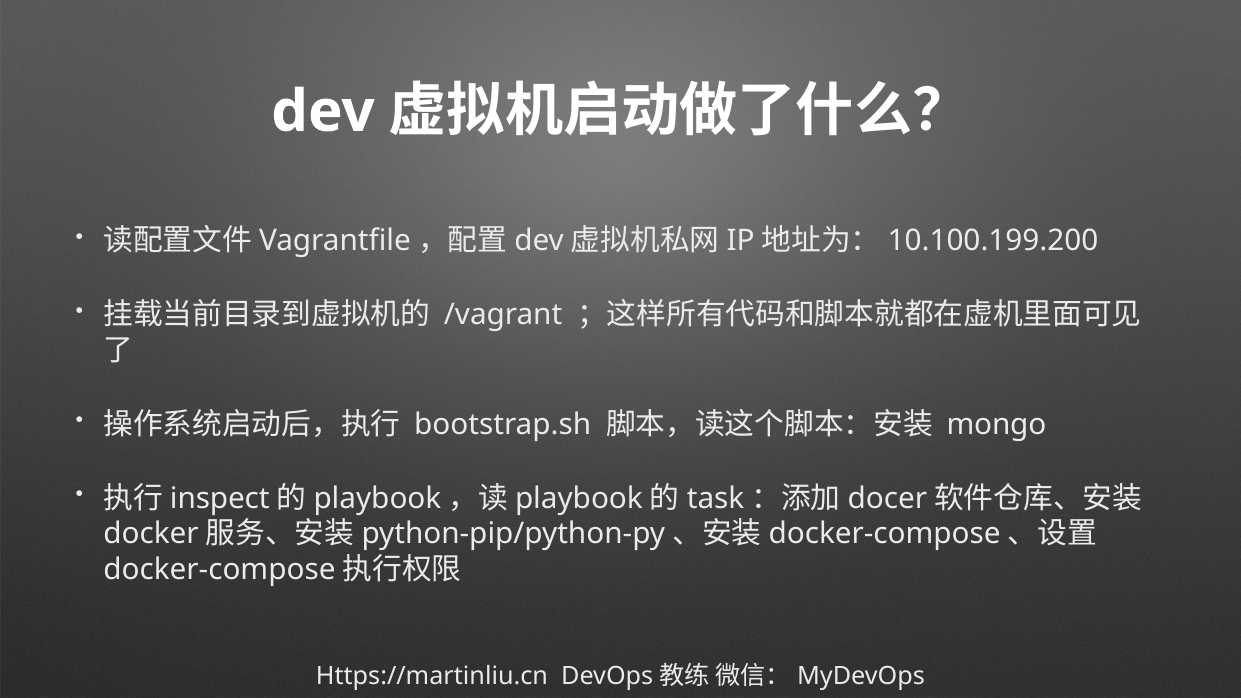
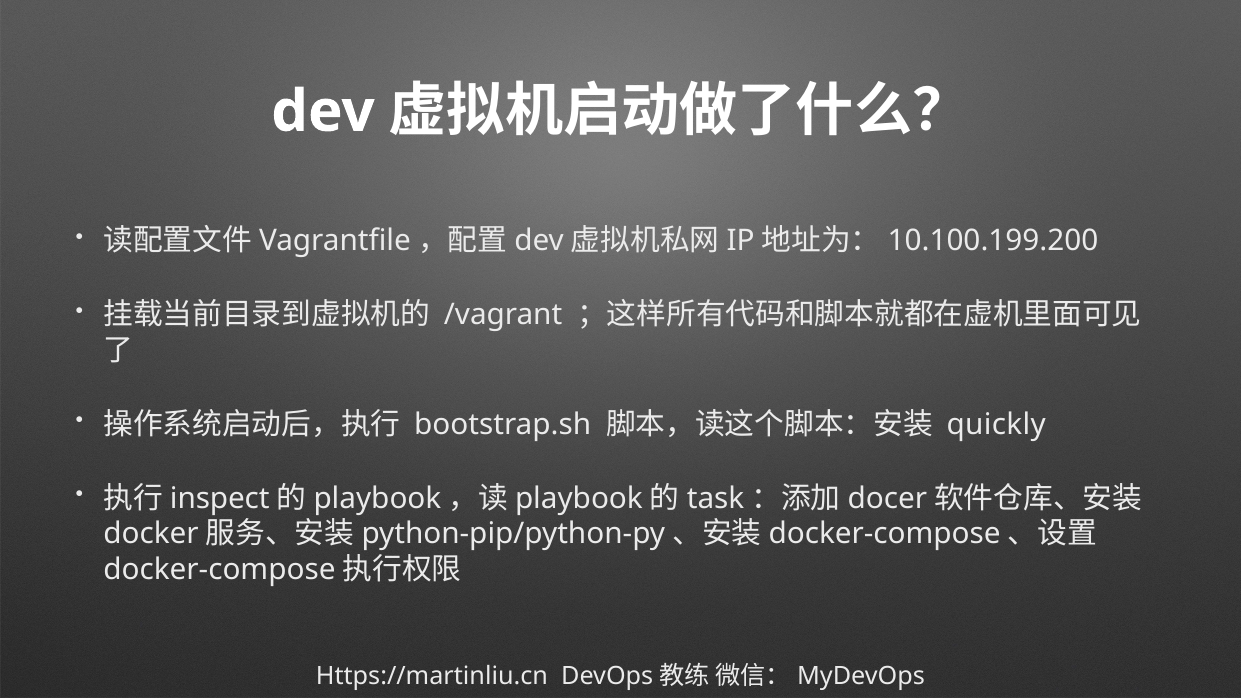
mongo: mongo -> quickly
